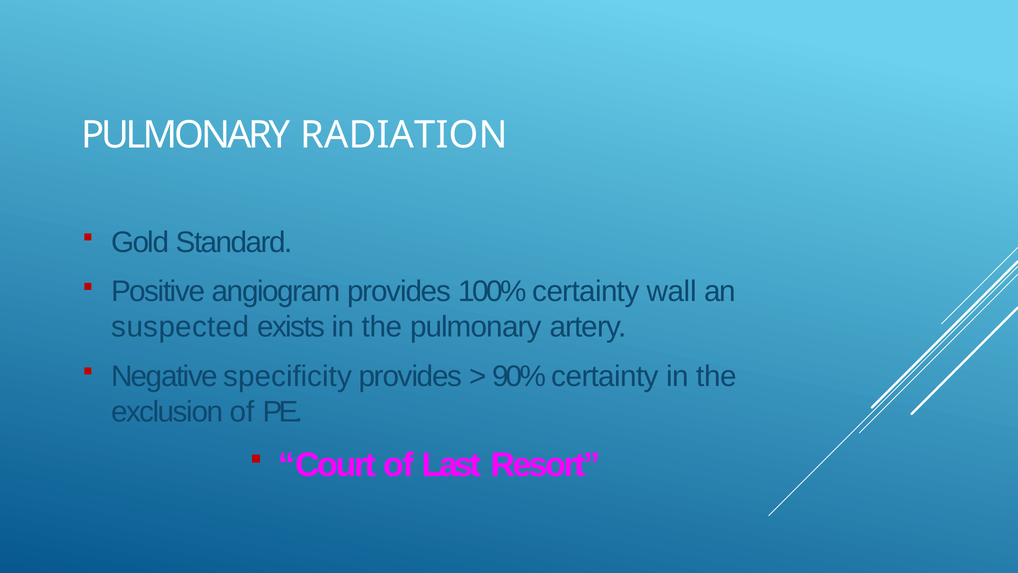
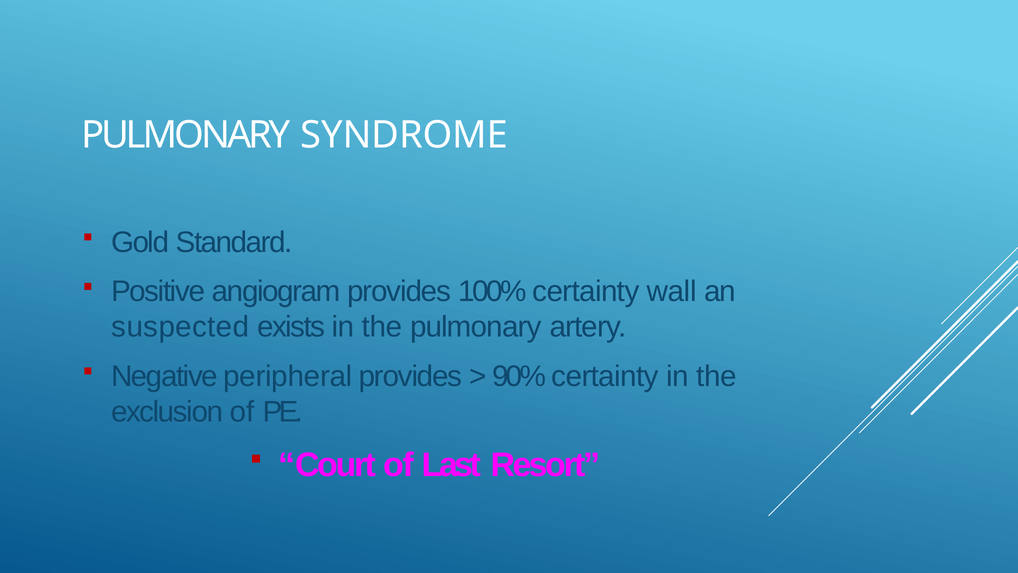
RADIATION: RADIATION -> SYNDROME
specificity: specificity -> peripheral
